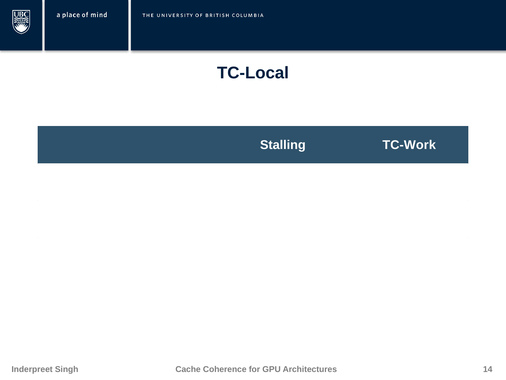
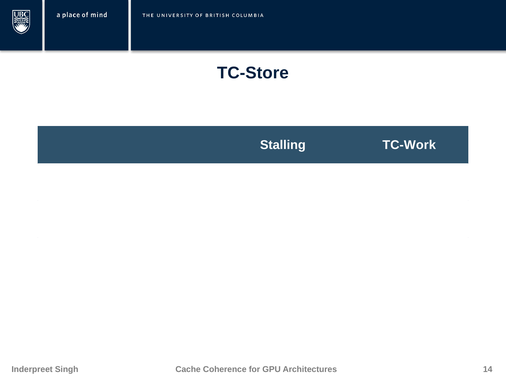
TC-Local: TC-Local -> TC-Store
